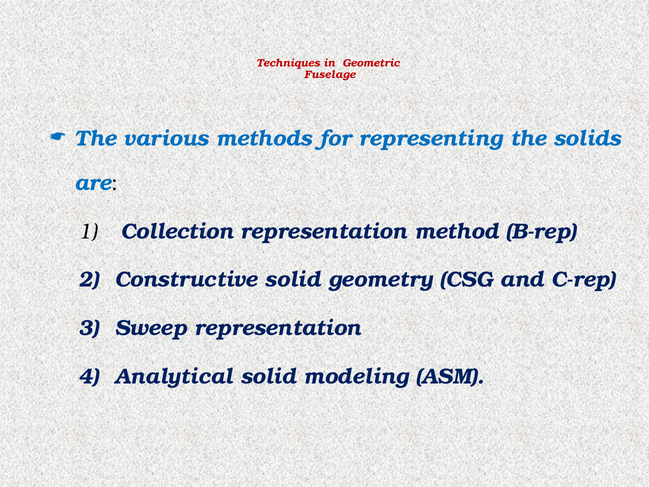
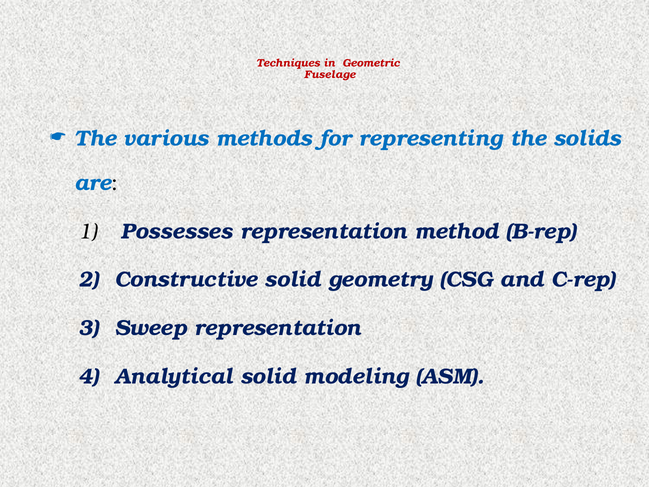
Collection: Collection -> Possesses
